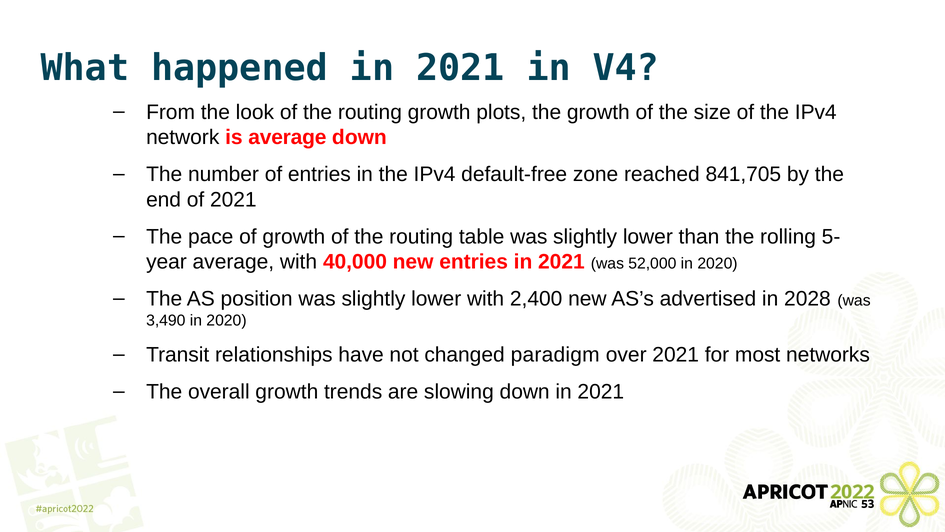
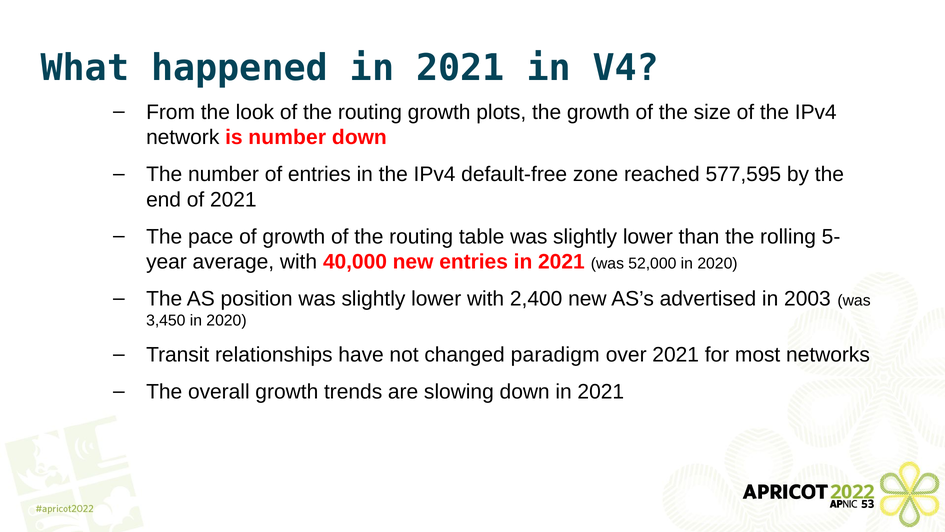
is average: average -> number
841,705: 841,705 -> 577,595
2028: 2028 -> 2003
3,490: 3,490 -> 3,450
